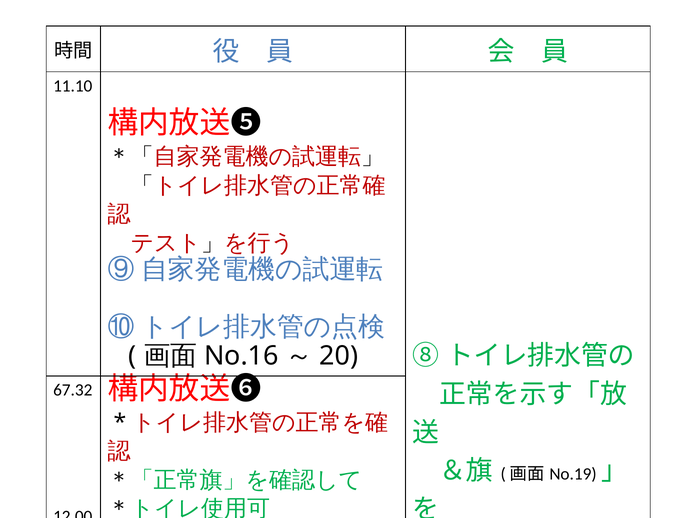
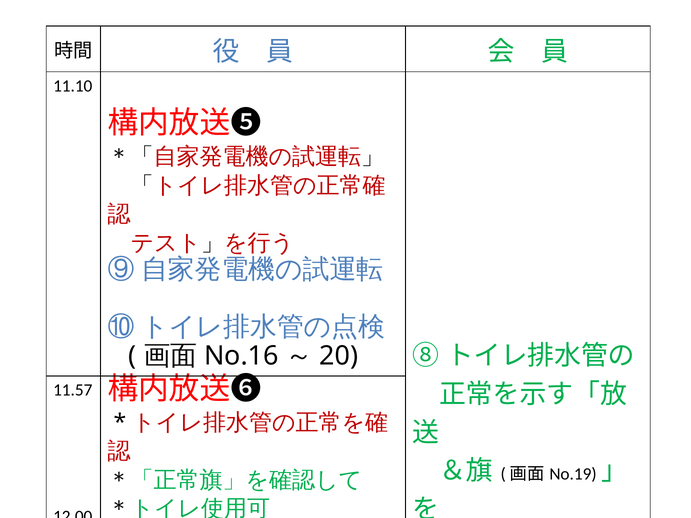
67.32: 67.32 -> 11.57
